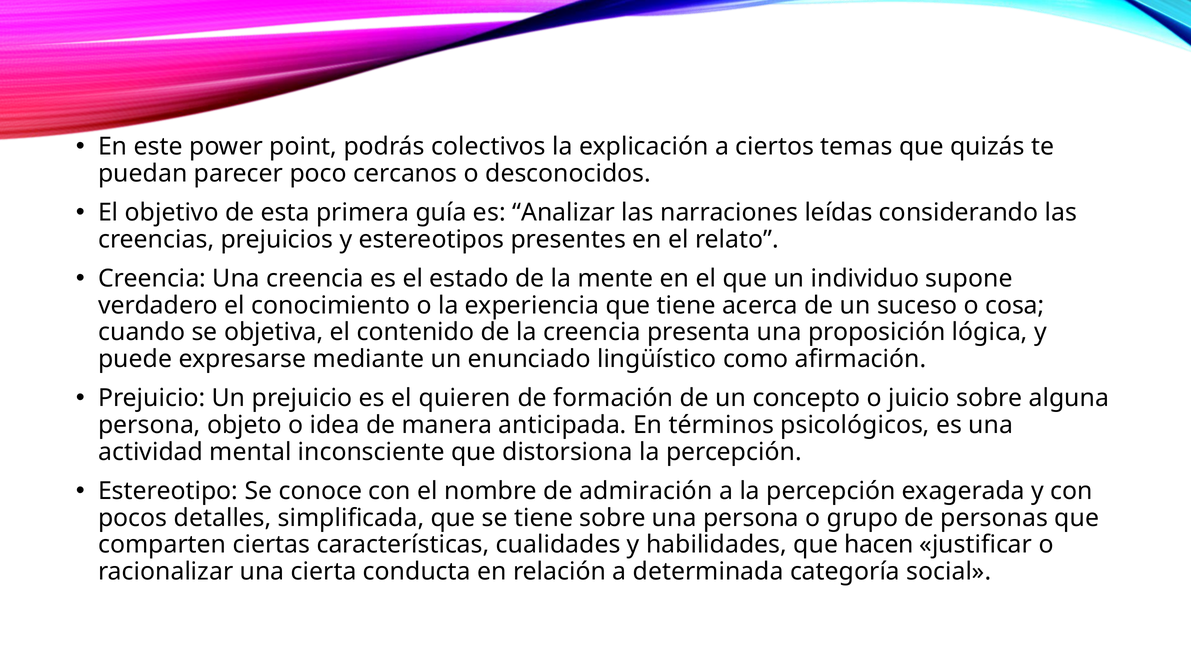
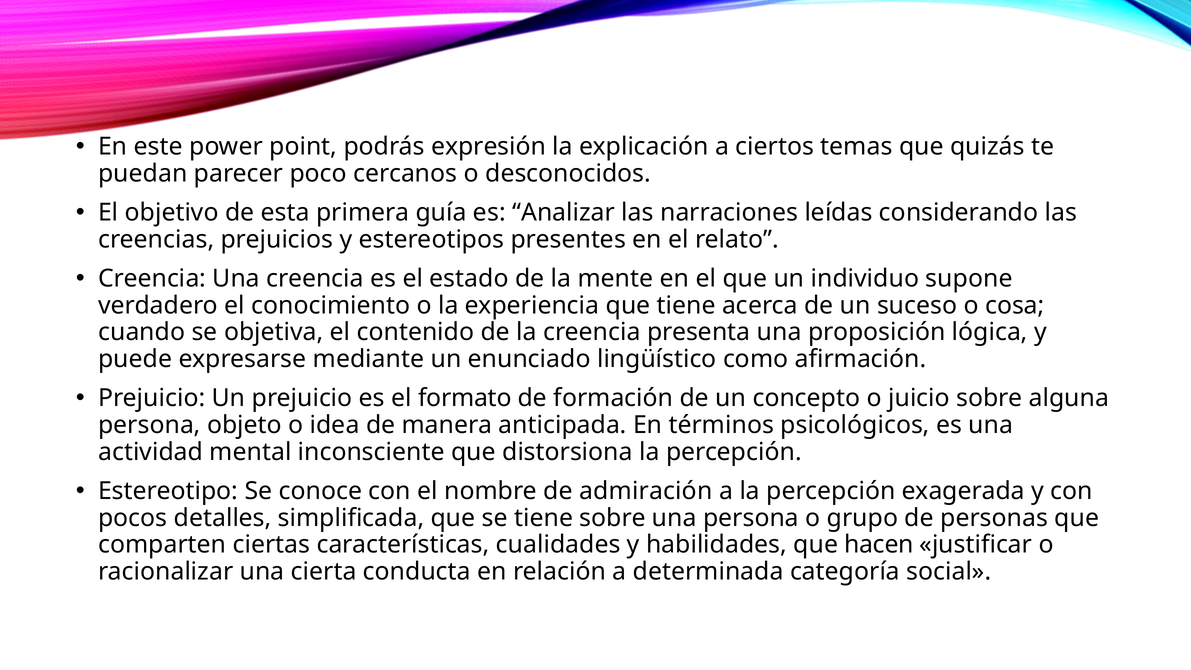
colectivos: colectivos -> expresión
quieren: quieren -> formato
